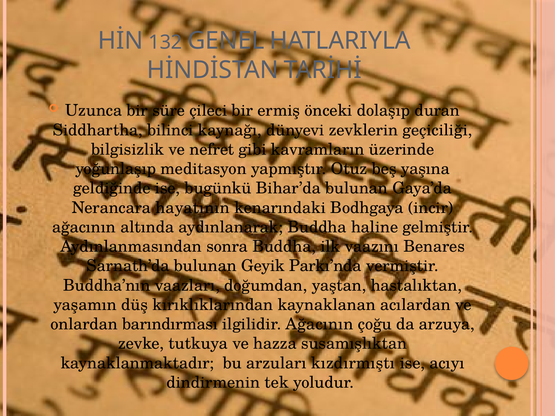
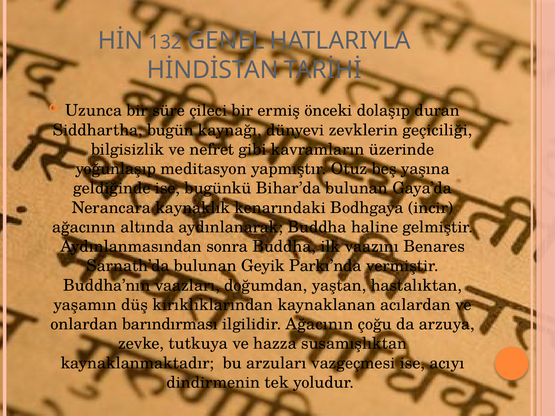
bilinci: bilinci -> bugün
hayatının: hayatının -> kaynaklık
kızdırmıştı: kızdırmıştı -> vazgeçmesi
